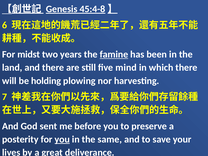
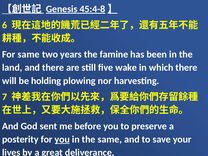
For midst: midst -> same
famine underline: present -> none
mind: mind -> wake
